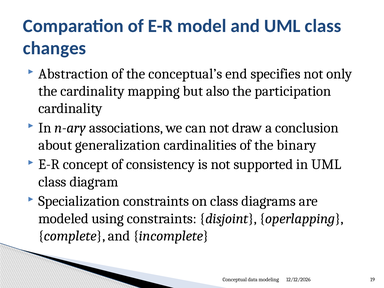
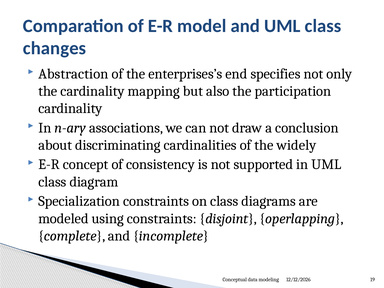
conceptual’s: conceptual’s -> enterprises’s
generalization: generalization -> discriminating
binary: binary -> widely
